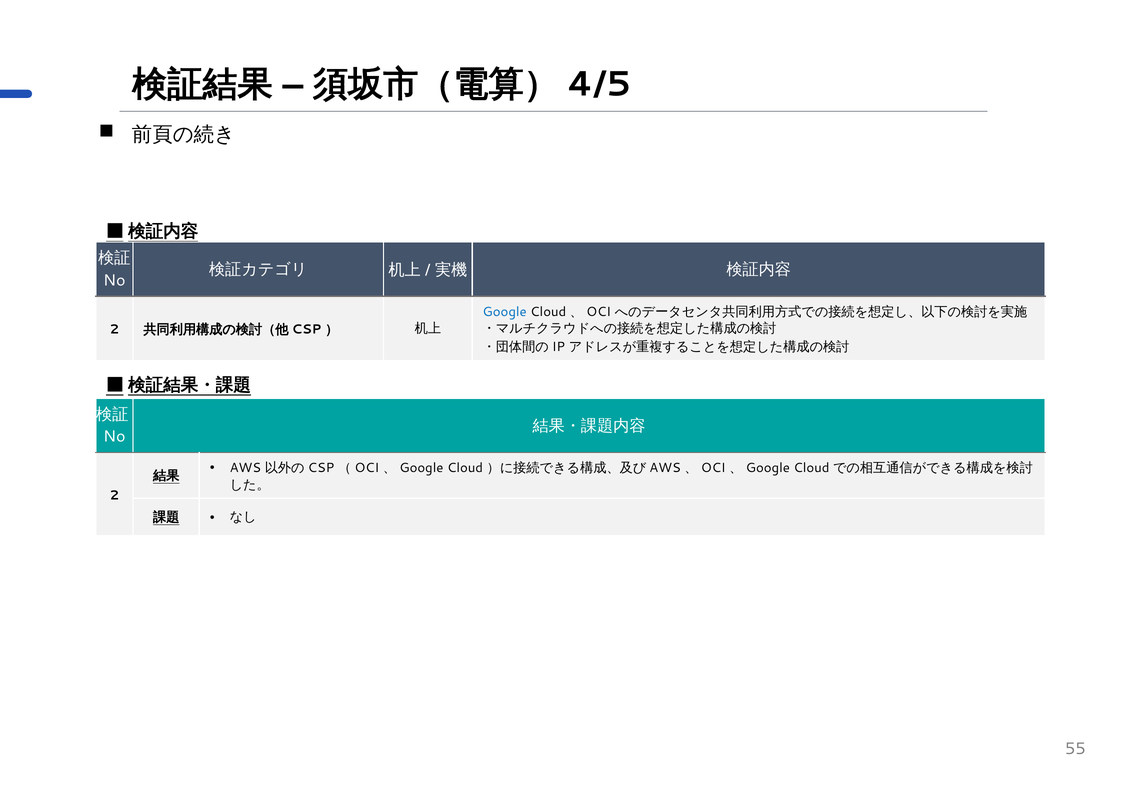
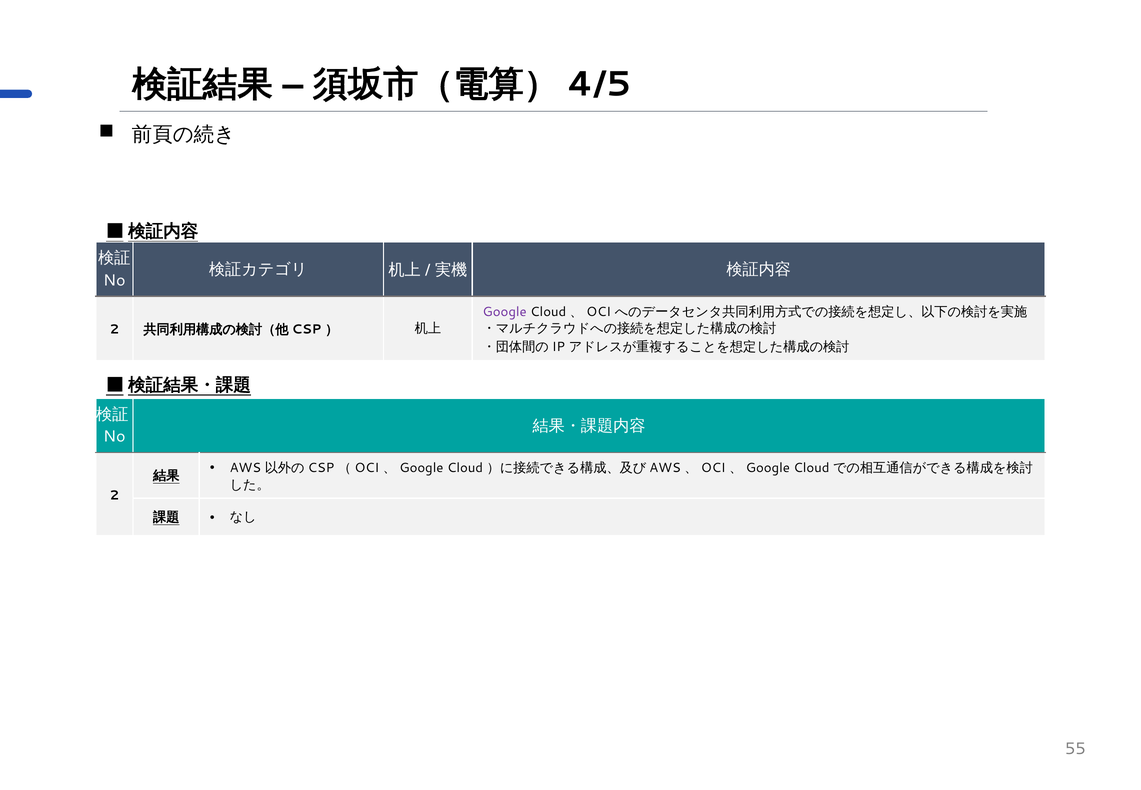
Google colour: blue -> purple
